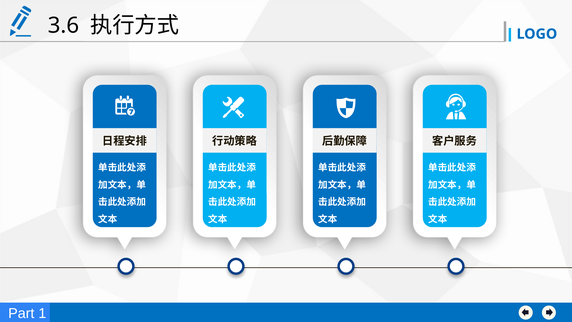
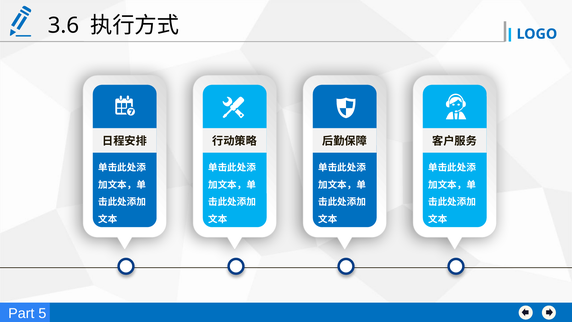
1: 1 -> 5
